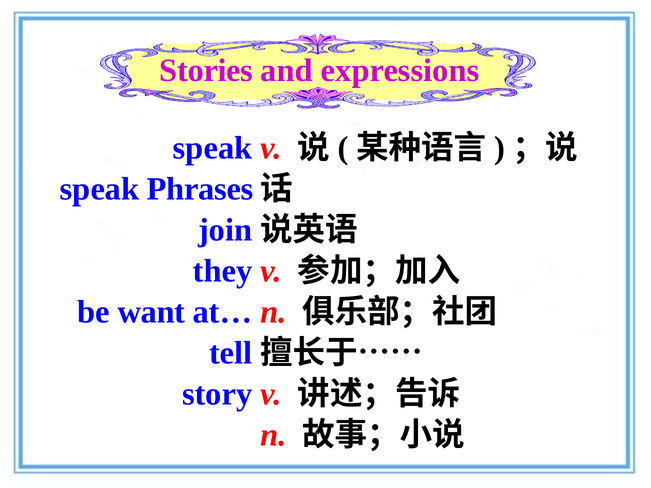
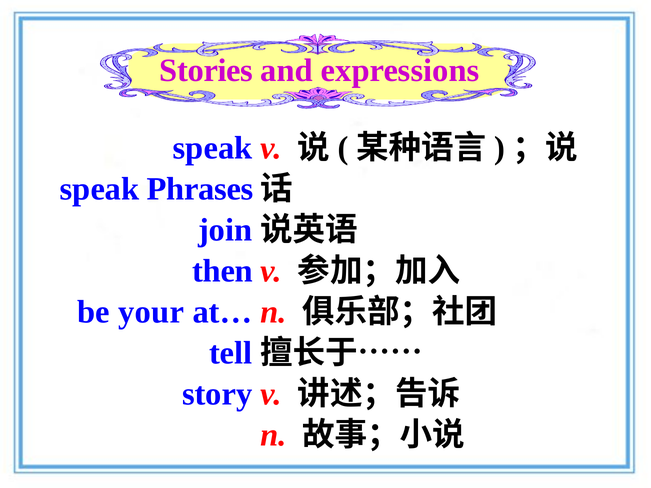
they: they -> then
want: want -> your
